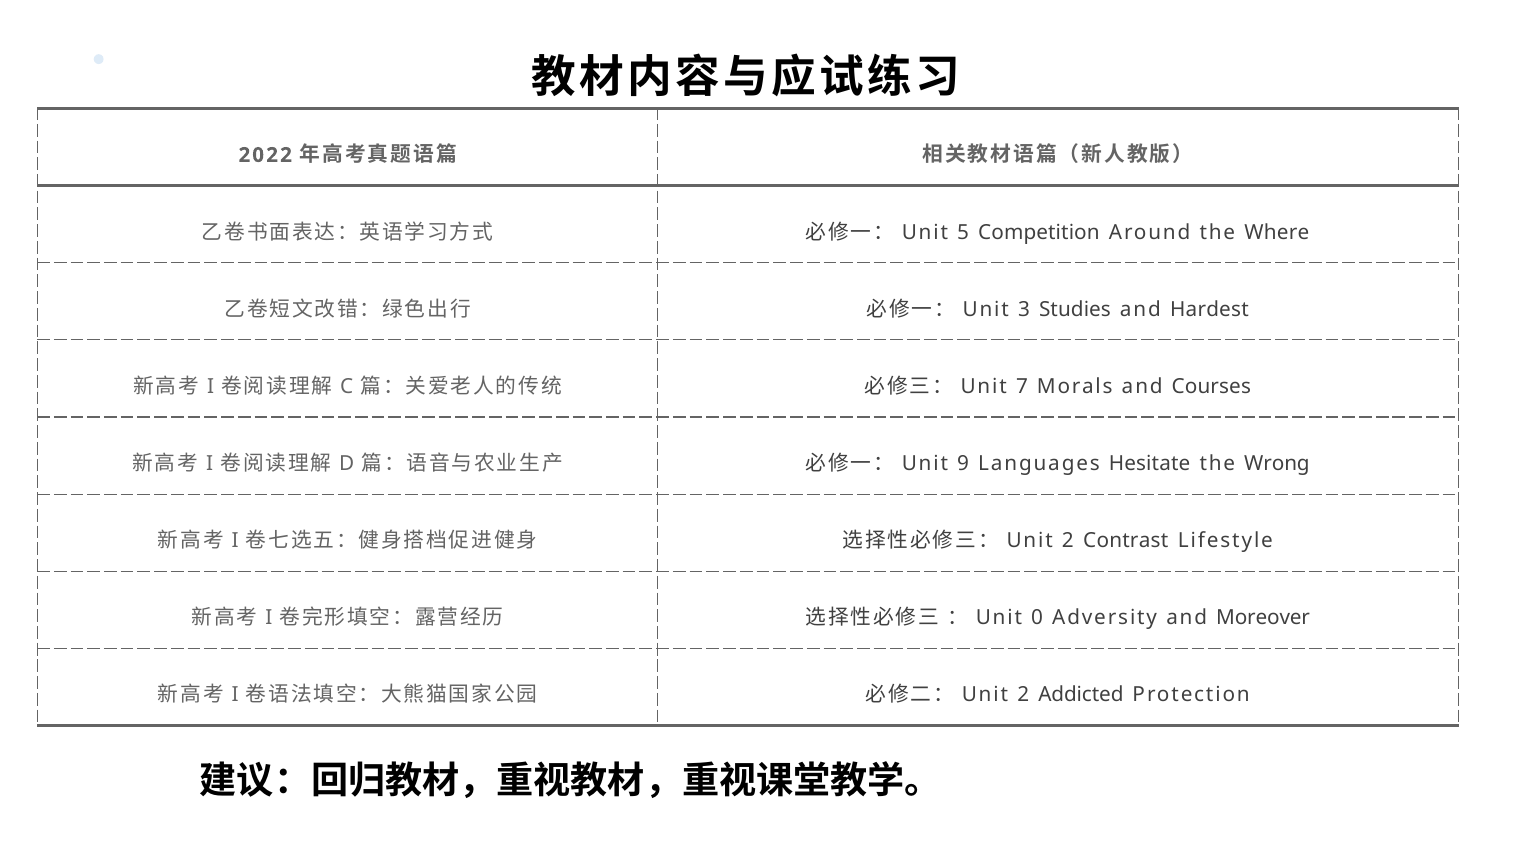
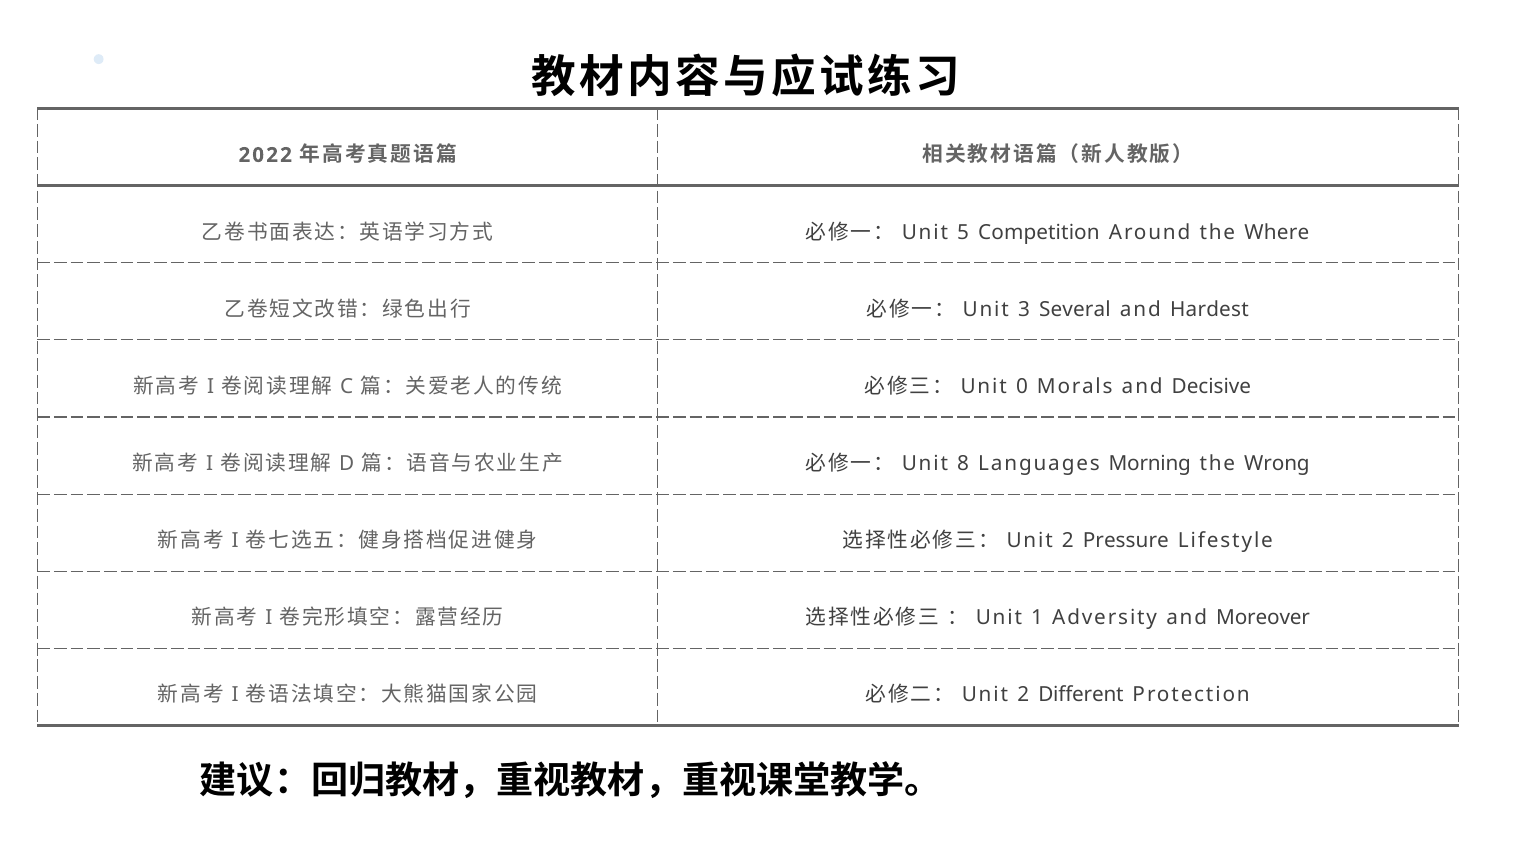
Studies: Studies -> Several
7: 7 -> 0
Courses: Courses -> Decisive
9: 9 -> 8
Hesitate: Hesitate -> Morning
Contrast: Contrast -> Pressure
0: 0 -> 1
Addicted: Addicted -> Different
